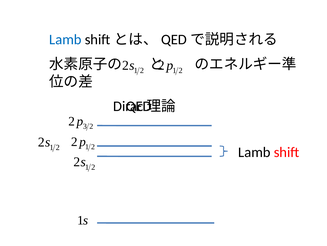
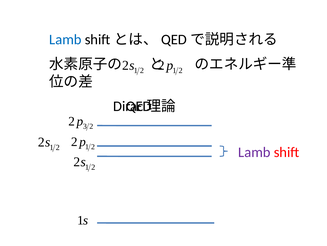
Lamb at (254, 152) colour: black -> purple
